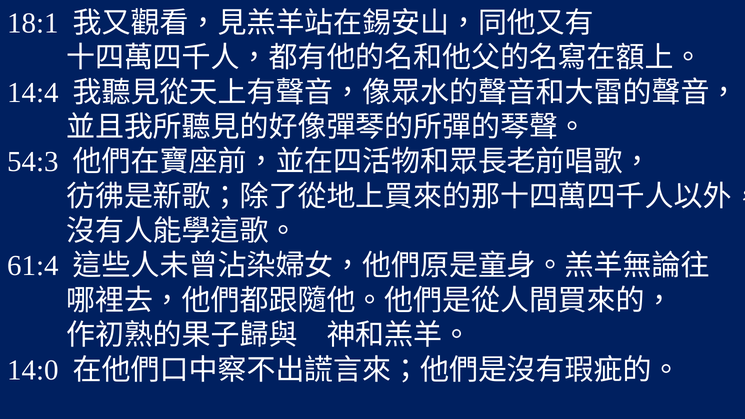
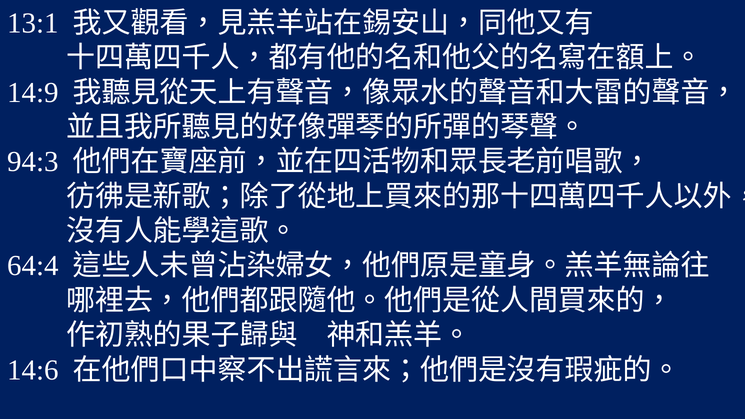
18:1: 18:1 -> 13:1
14:4: 14:4 -> 14:9
54:3: 54:3 -> 94:3
61:4: 61:4 -> 64:4
14:0: 14:0 -> 14:6
